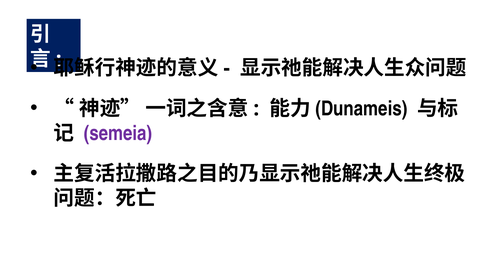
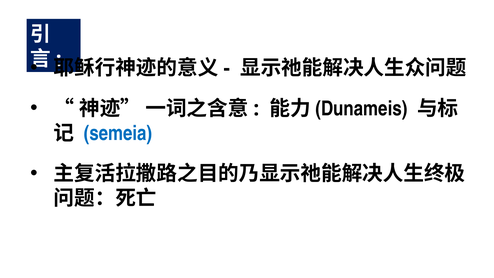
semeia colour: purple -> blue
